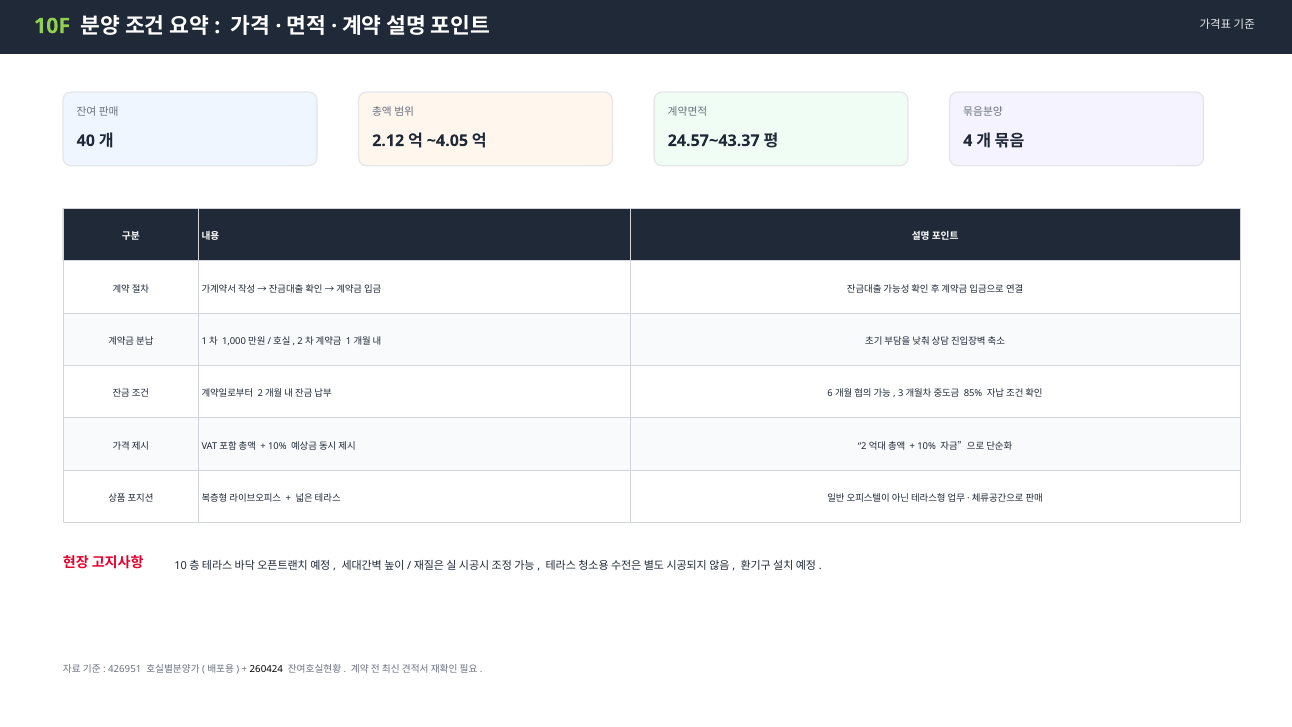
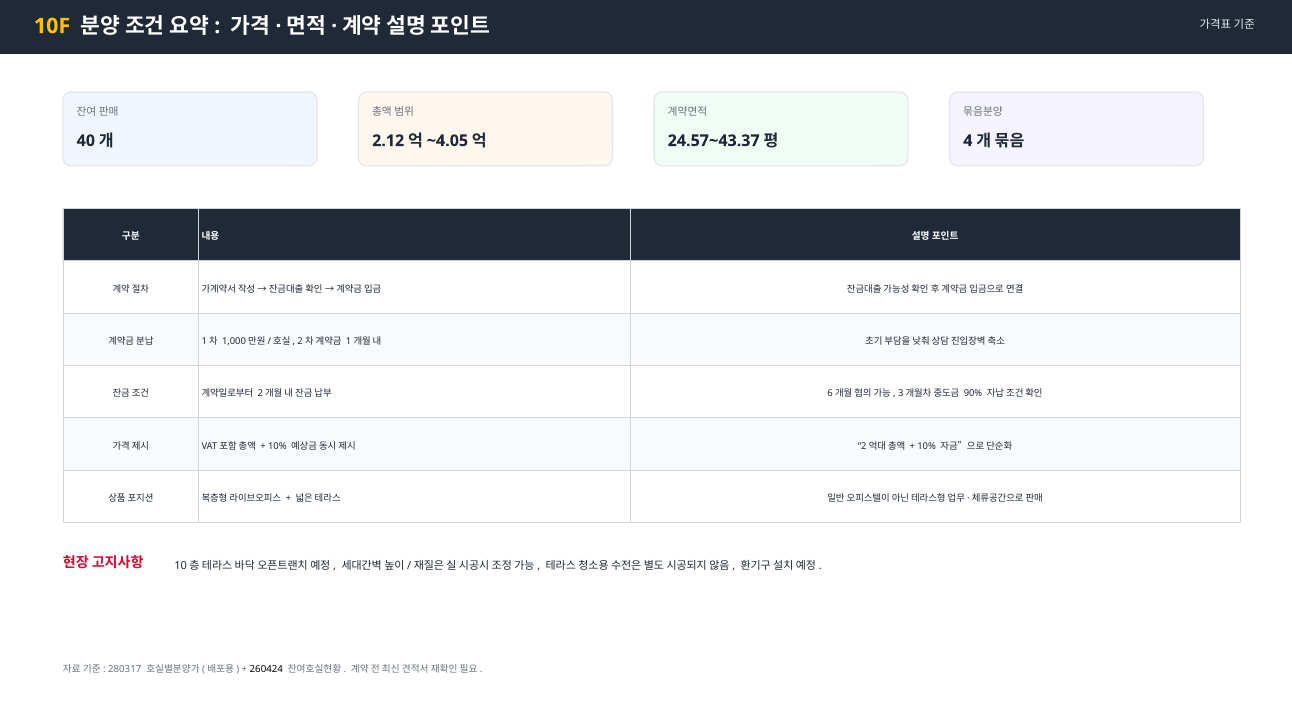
10F colour: light green -> yellow
85%: 85% -> 90%
426951: 426951 -> 280317
